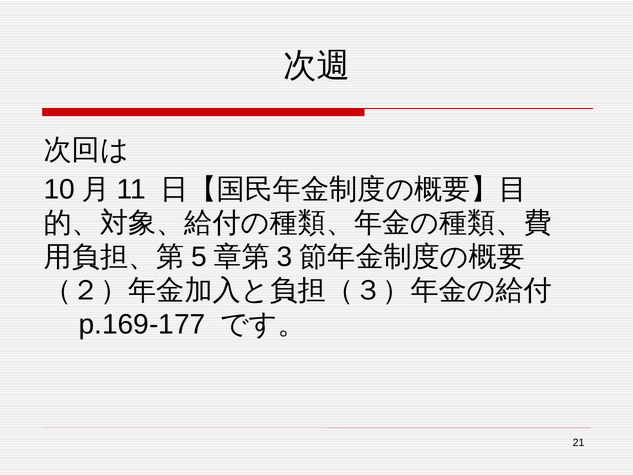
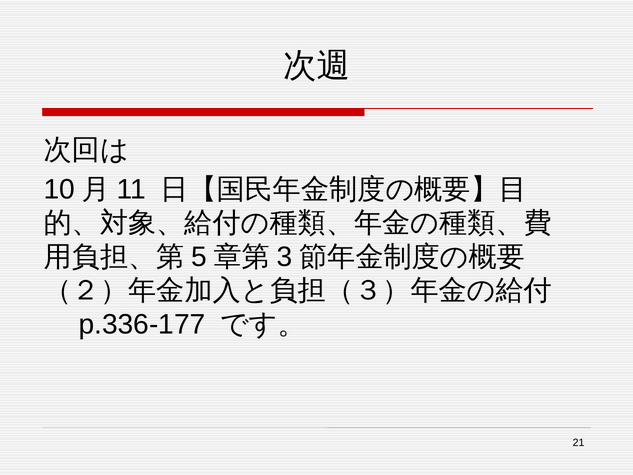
p.169-177: p.169-177 -> p.336-177
